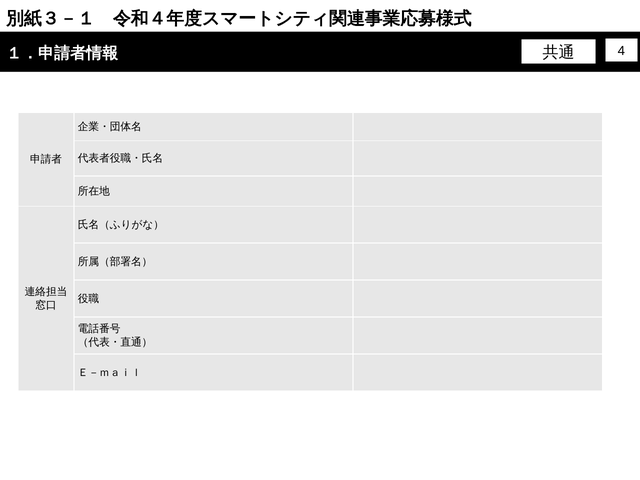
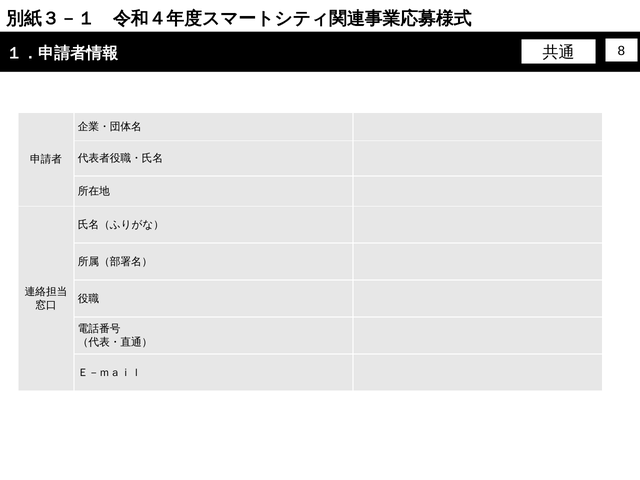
4: 4 -> 8
